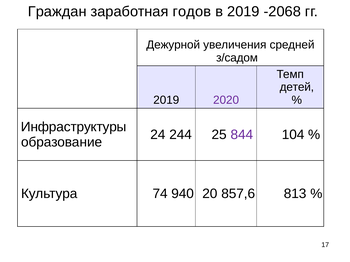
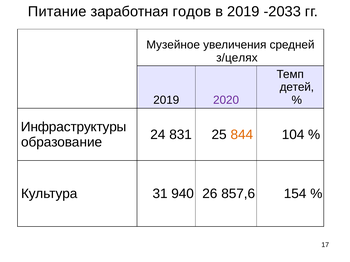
Граждан: Граждан -> Питание
-2068: -2068 -> -2033
Дежурной: Дежурной -> Музейное
з/садом: з/садом -> з/целях
244: 244 -> 831
844 colour: purple -> orange
74: 74 -> 31
20: 20 -> 26
813: 813 -> 154
